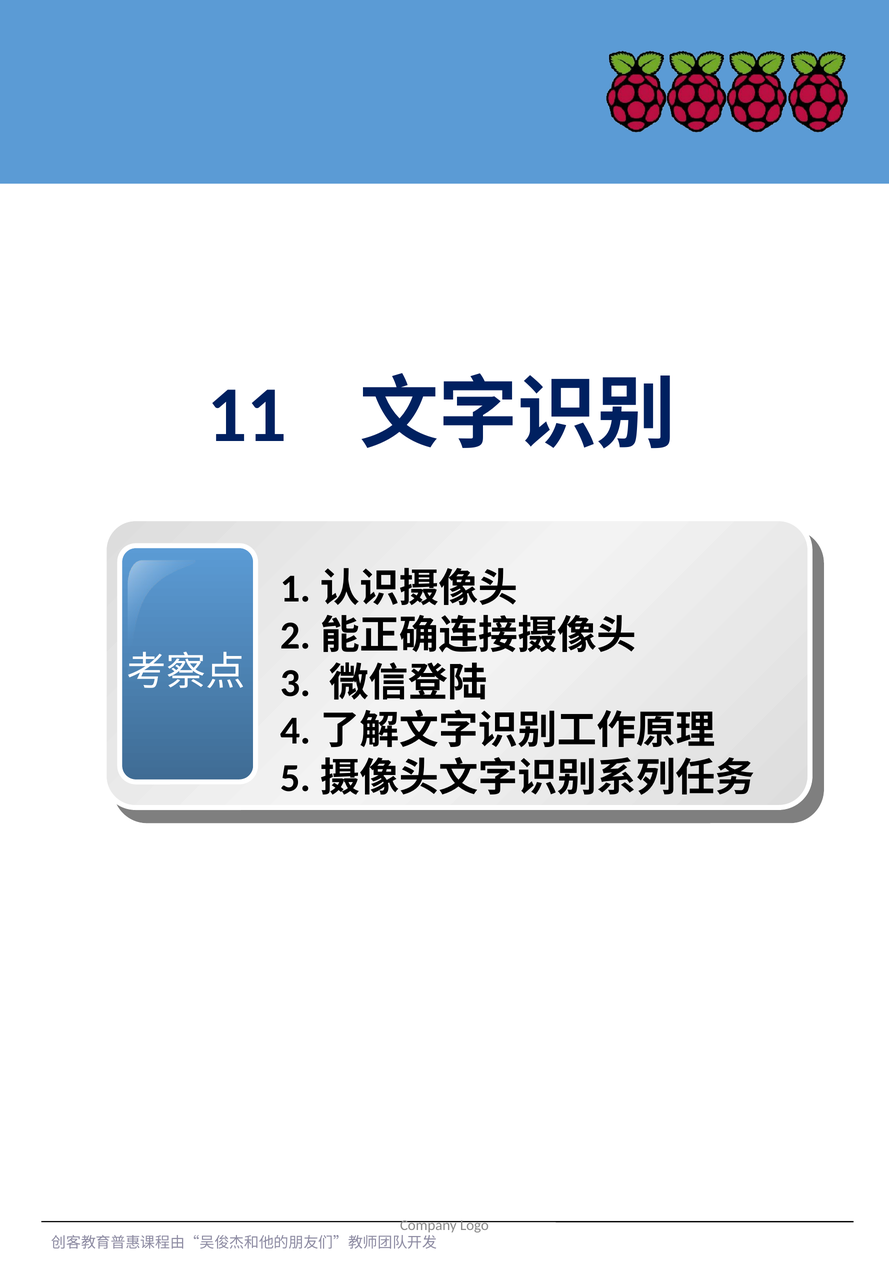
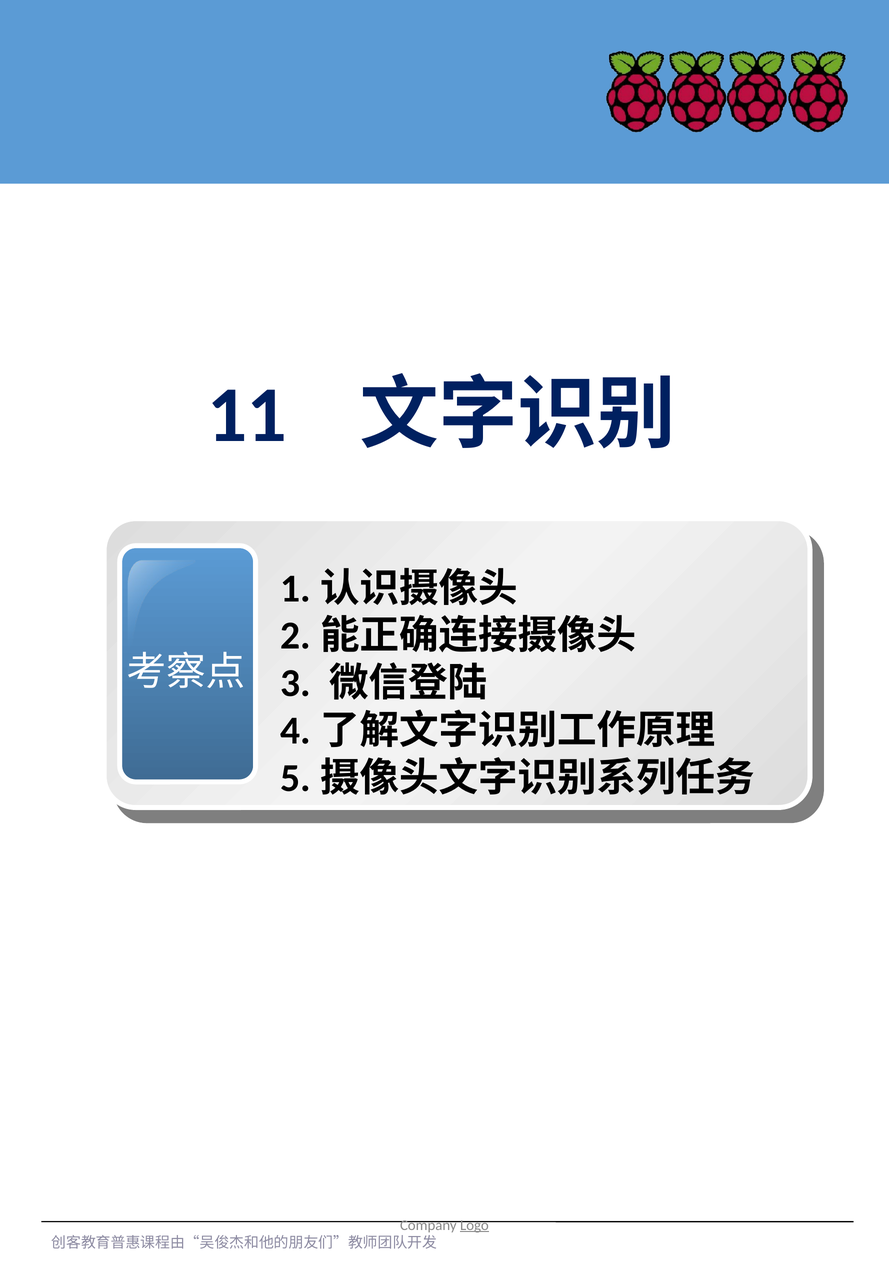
Logo underline: none -> present
